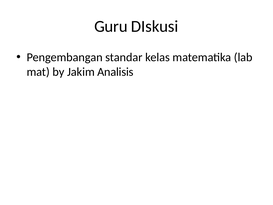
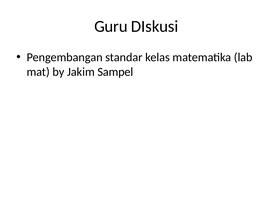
Analisis: Analisis -> Sampel
